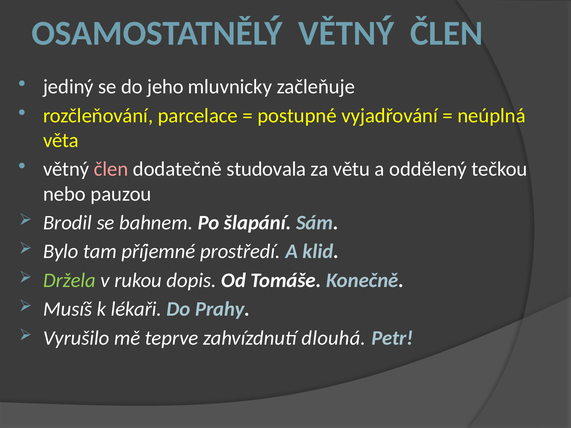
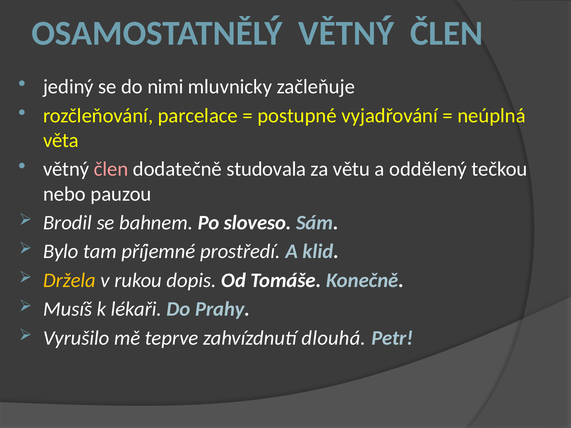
jeho: jeho -> nimi
šlapání: šlapání -> sloveso
Držela colour: light green -> yellow
